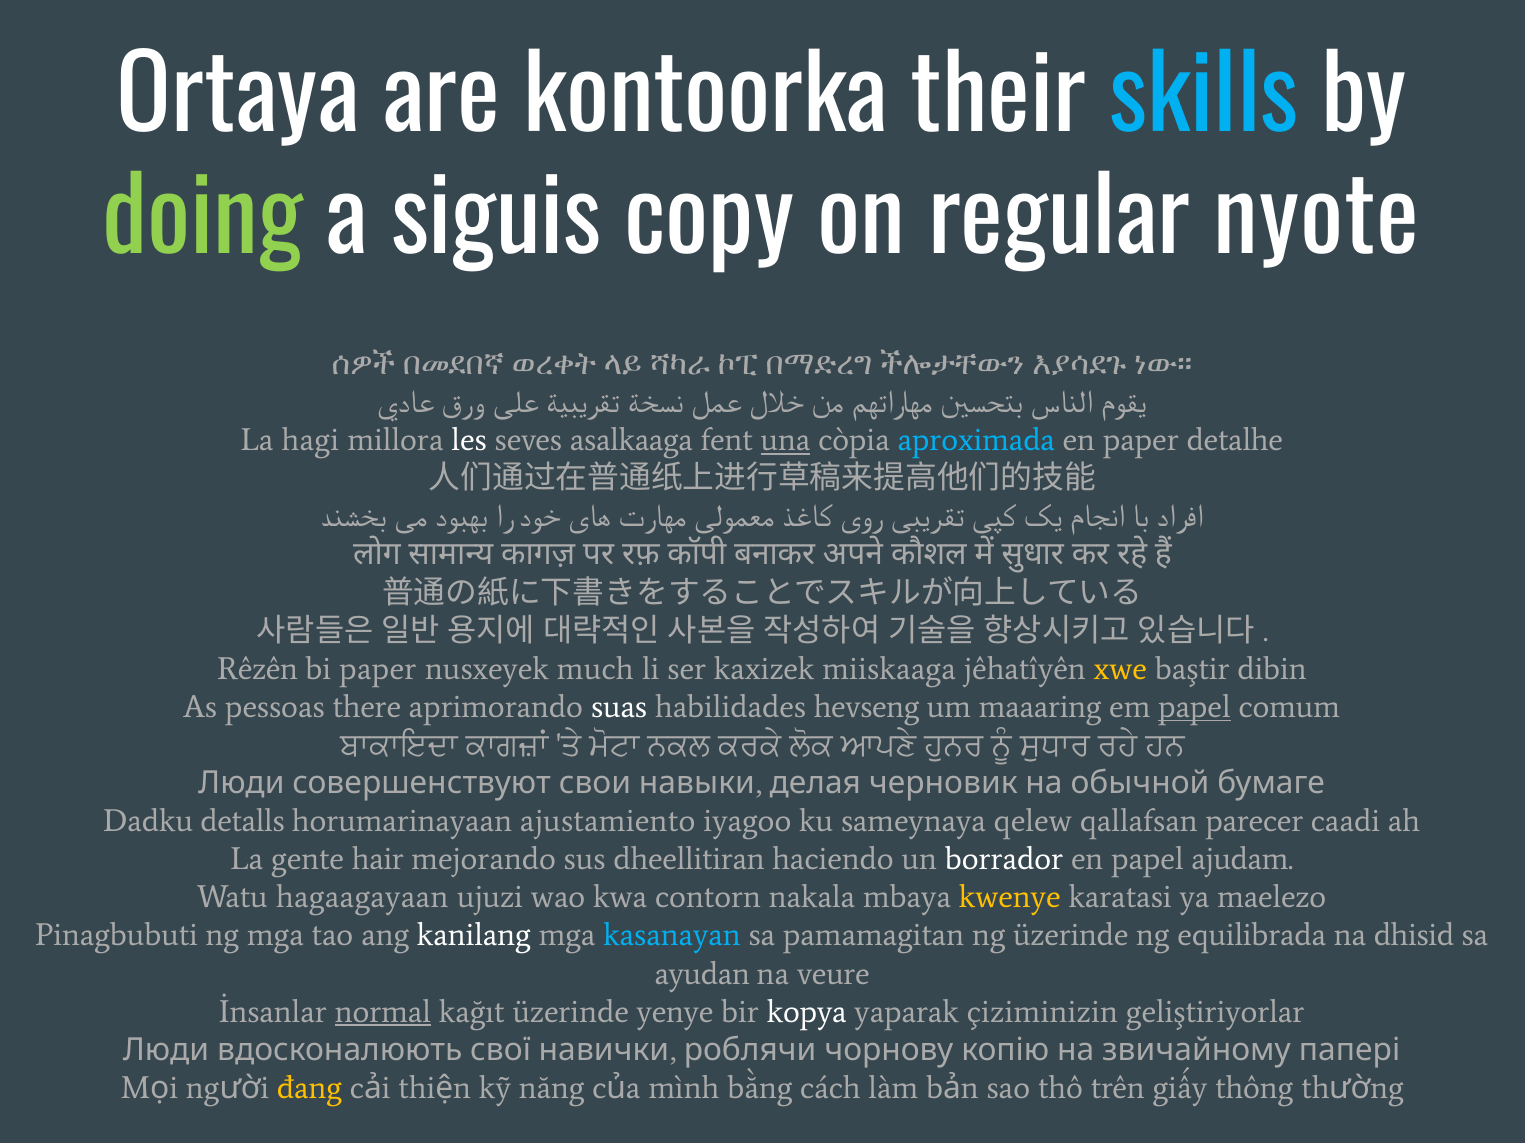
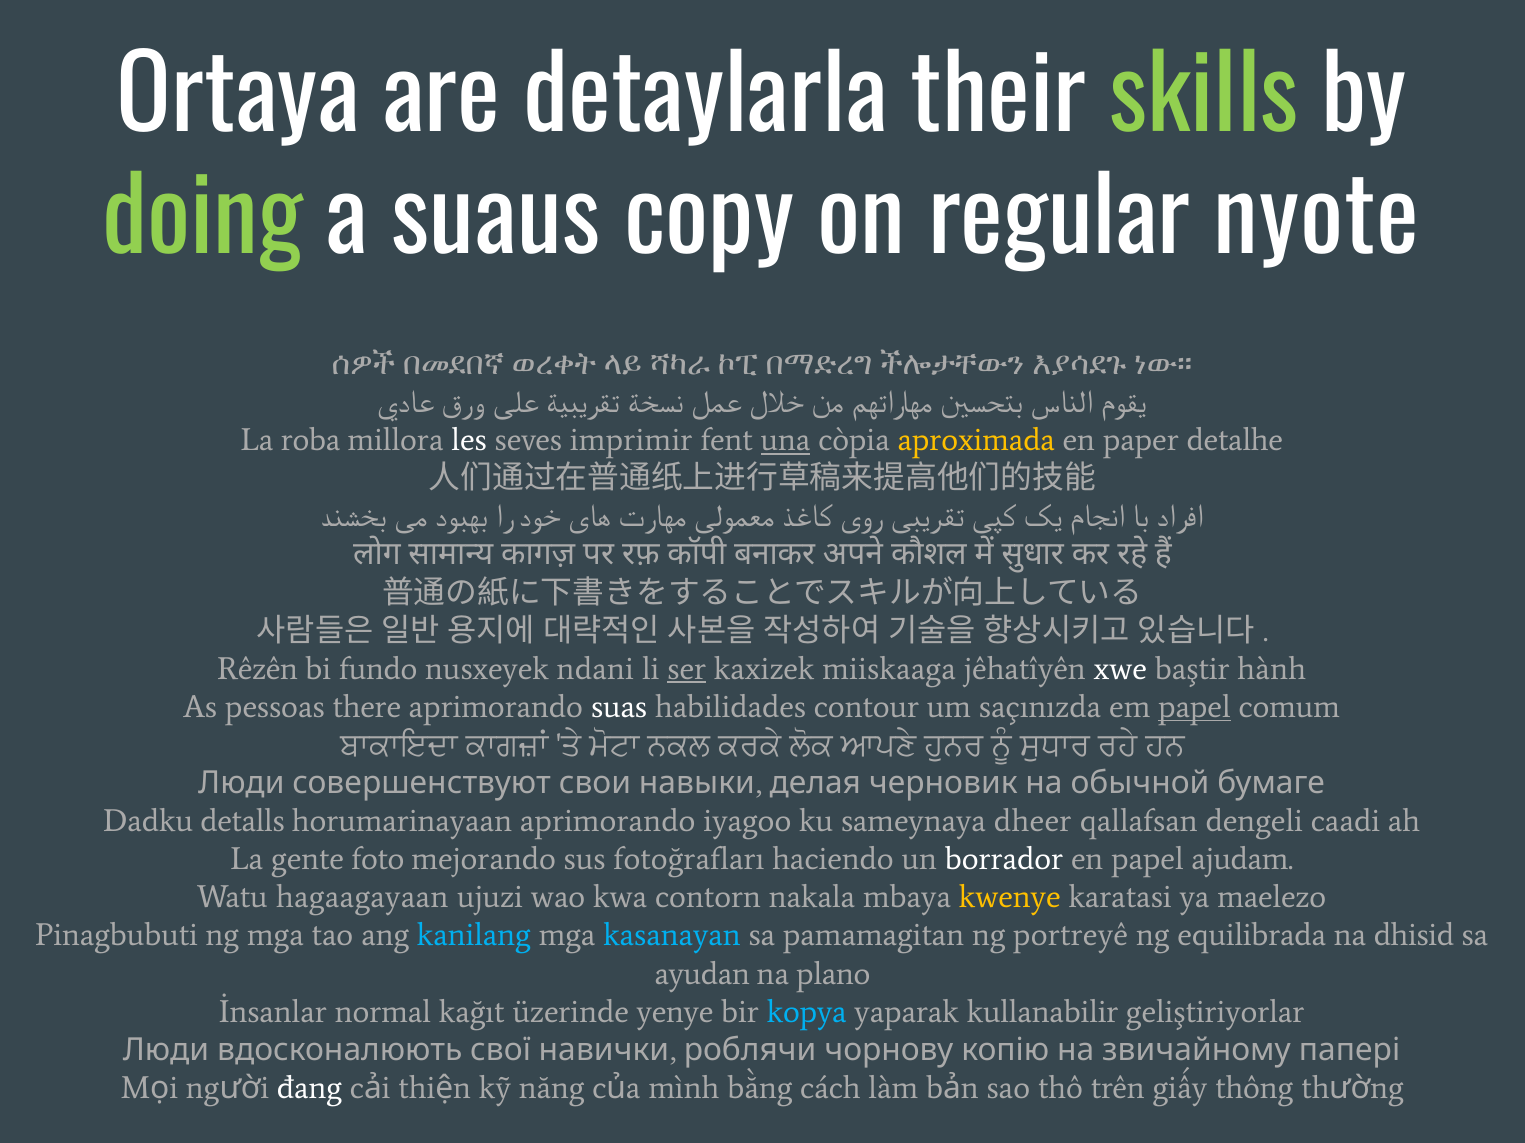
kontoorka: kontoorka -> detaylarla
skills colour: light blue -> light green
siguis: siguis -> suaus
hagi: hagi -> roba
asalkaaga: asalkaaga -> imprimir
aproximada colour: light blue -> yellow
bi paper: paper -> fundo
much: much -> ndani
ser underline: none -> present
xwe colour: yellow -> white
dibin: dibin -> hành
hevseng: hevseng -> contour
maaaring: maaaring -> saçınızda
horumarinayaan ajustamiento: ajustamiento -> aprimorando
qelew: qelew -> dheer
parecer: parecer -> dengeli
hair: hair -> foto
dheellitiran: dheellitiran -> fotoğrafları
kanilang colour: white -> light blue
ng üzerinde: üzerinde -> portreyê
veure: veure -> plano
normal underline: present -> none
kopya colour: white -> light blue
çiziminizin: çiziminizin -> kullanabilir
đang colour: yellow -> white
